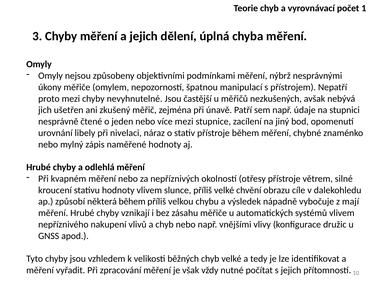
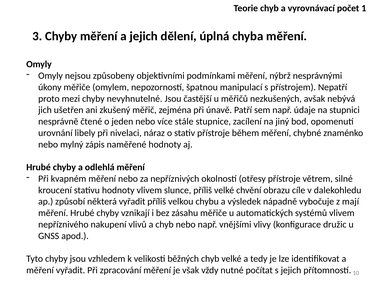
více mezi: mezi -> stále
některá během: během -> vyřadit
